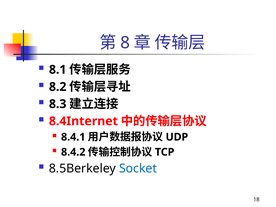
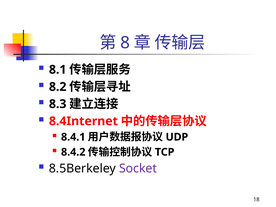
Socket colour: blue -> purple
